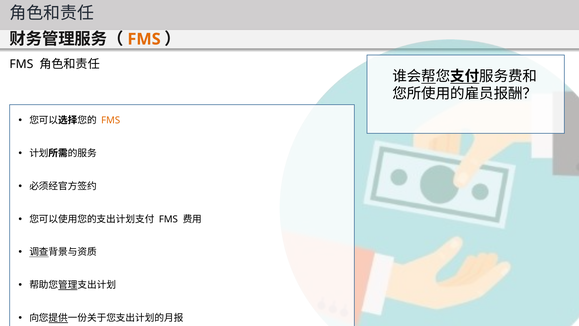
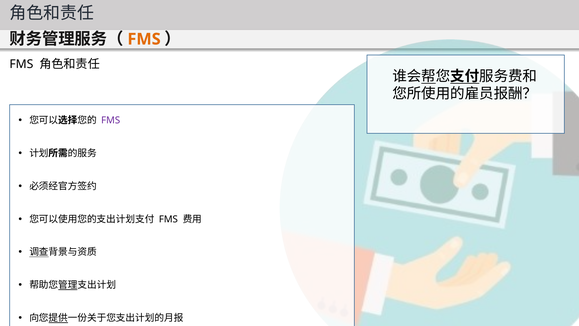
FMS at (111, 120) colour: orange -> purple
